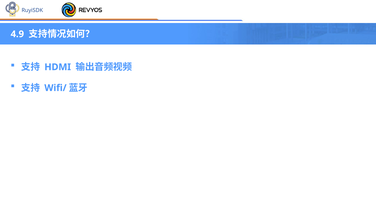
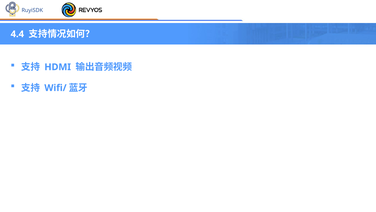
4.9: 4.9 -> 4.4
